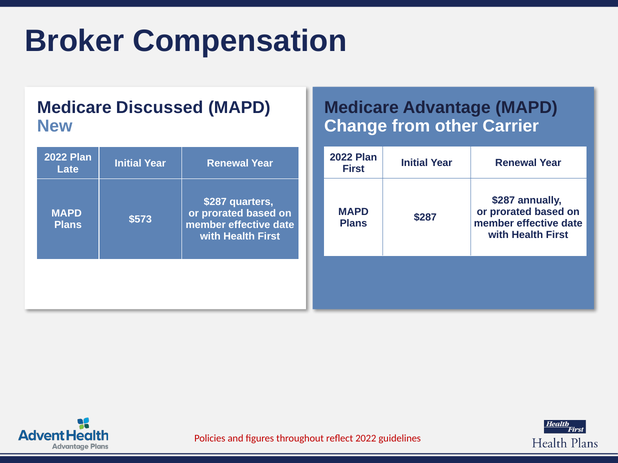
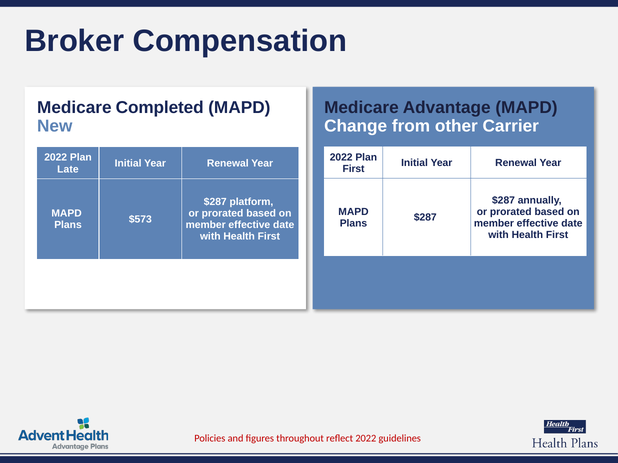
Discussed: Discussed -> Completed
quarters: quarters -> platform
